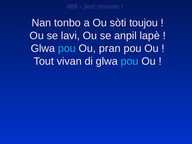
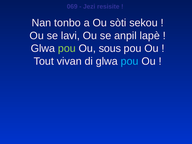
toujou: toujou -> sekou
pou at (67, 48) colour: light blue -> light green
pran: pran -> sous
